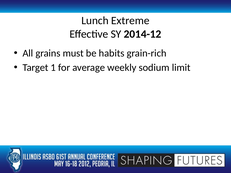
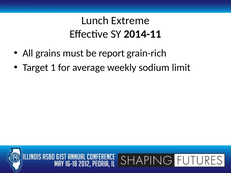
2014-12: 2014-12 -> 2014-11
habits: habits -> report
